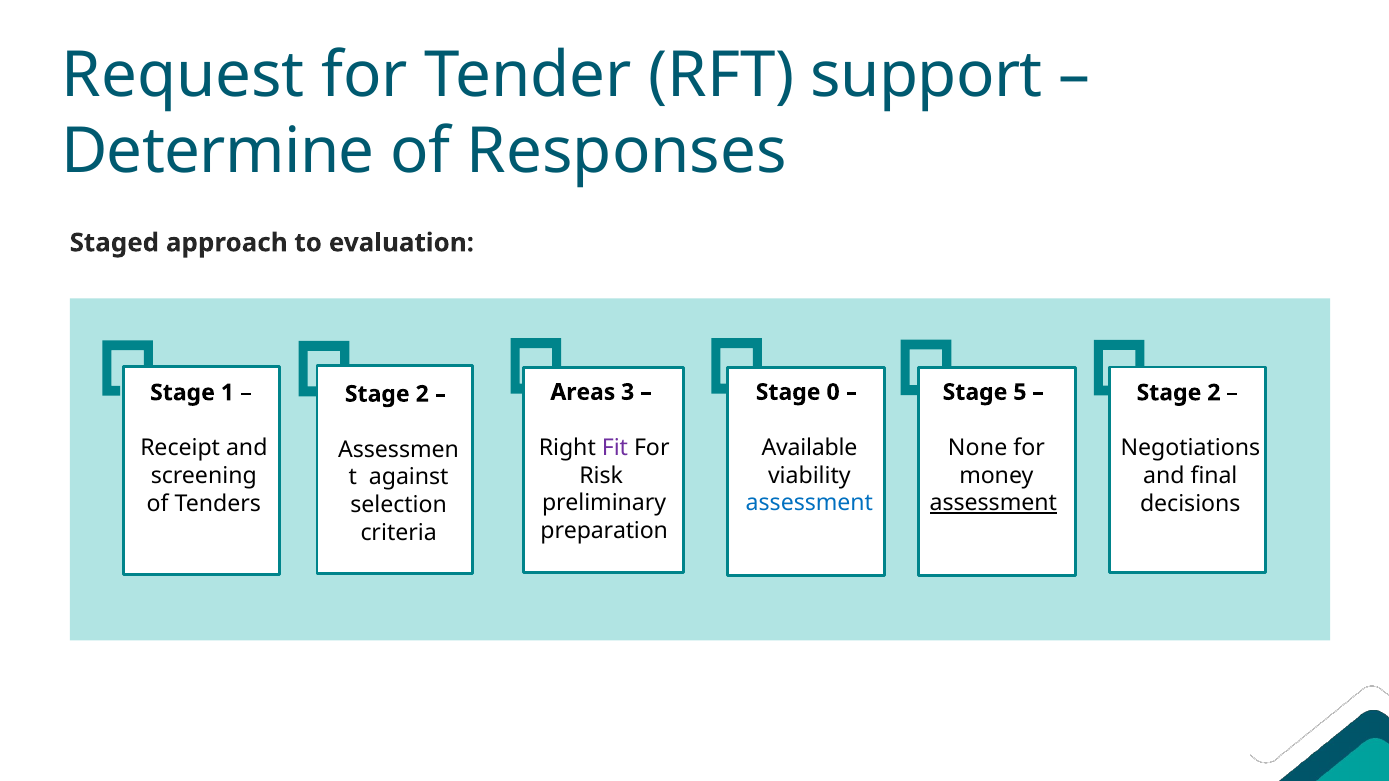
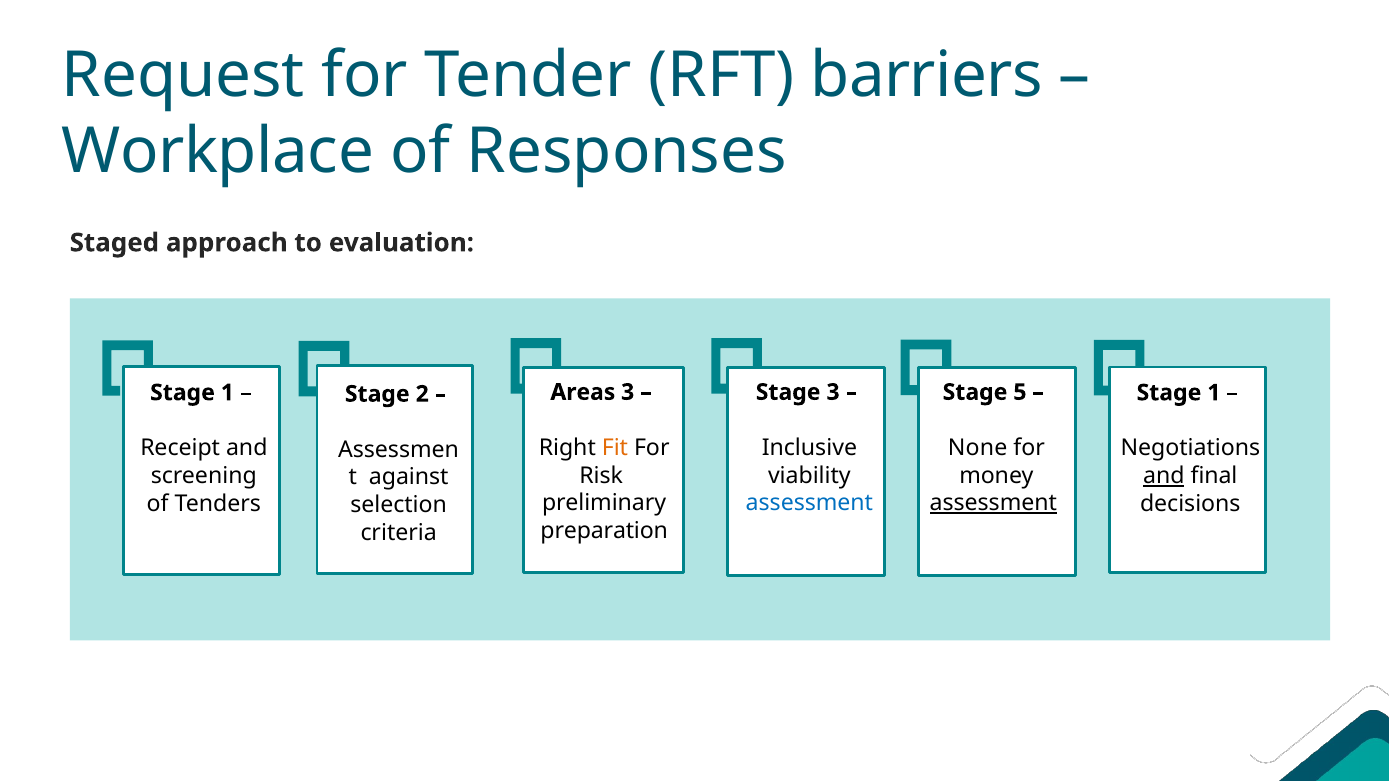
support: support -> barriers
Determine: Determine -> Workplace
Stage 0: 0 -> 3
2 at (1214, 393): 2 -> 1
Fit colour: purple -> orange
Available: Available -> Inclusive
and at (1164, 476) underline: none -> present
